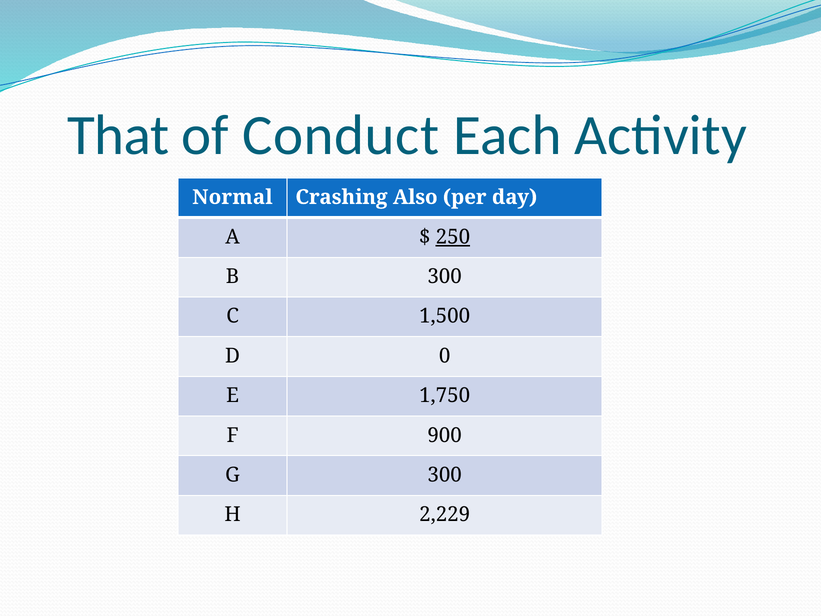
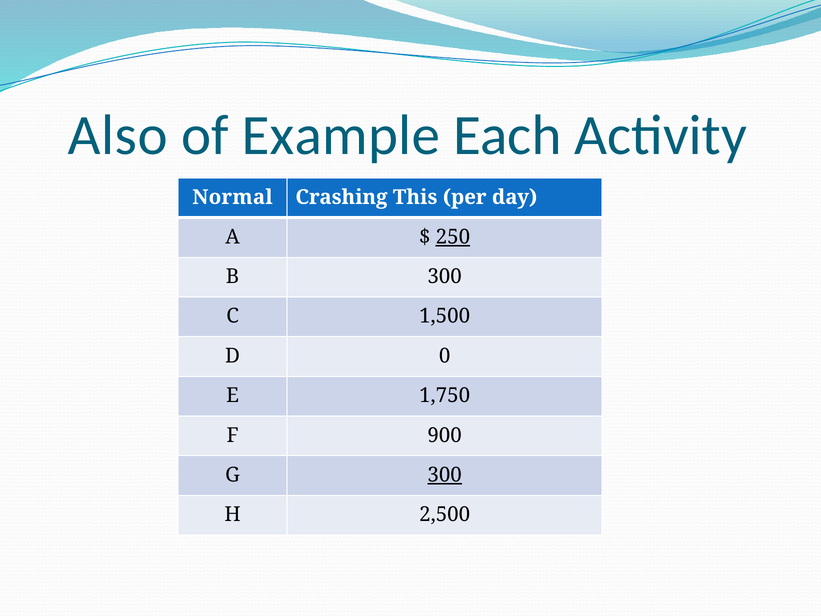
That: That -> Also
Conduct: Conduct -> Example
Also: Also -> This
300 at (445, 475) underline: none -> present
2,229: 2,229 -> 2,500
